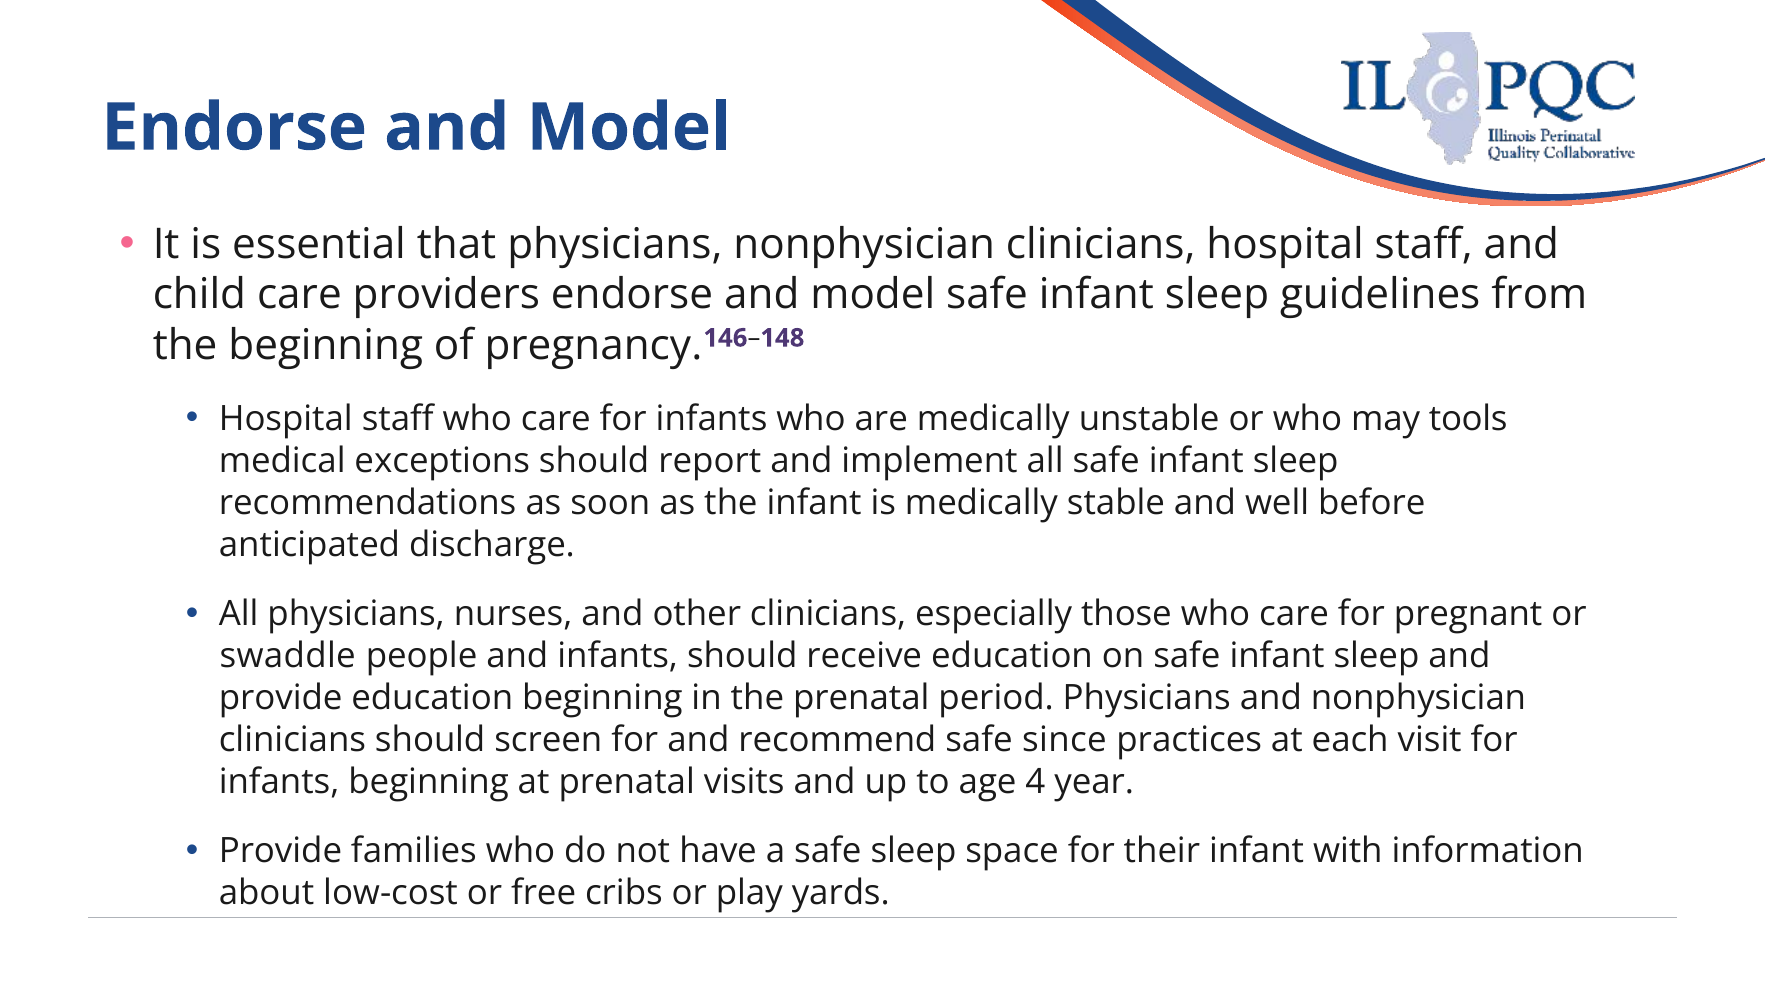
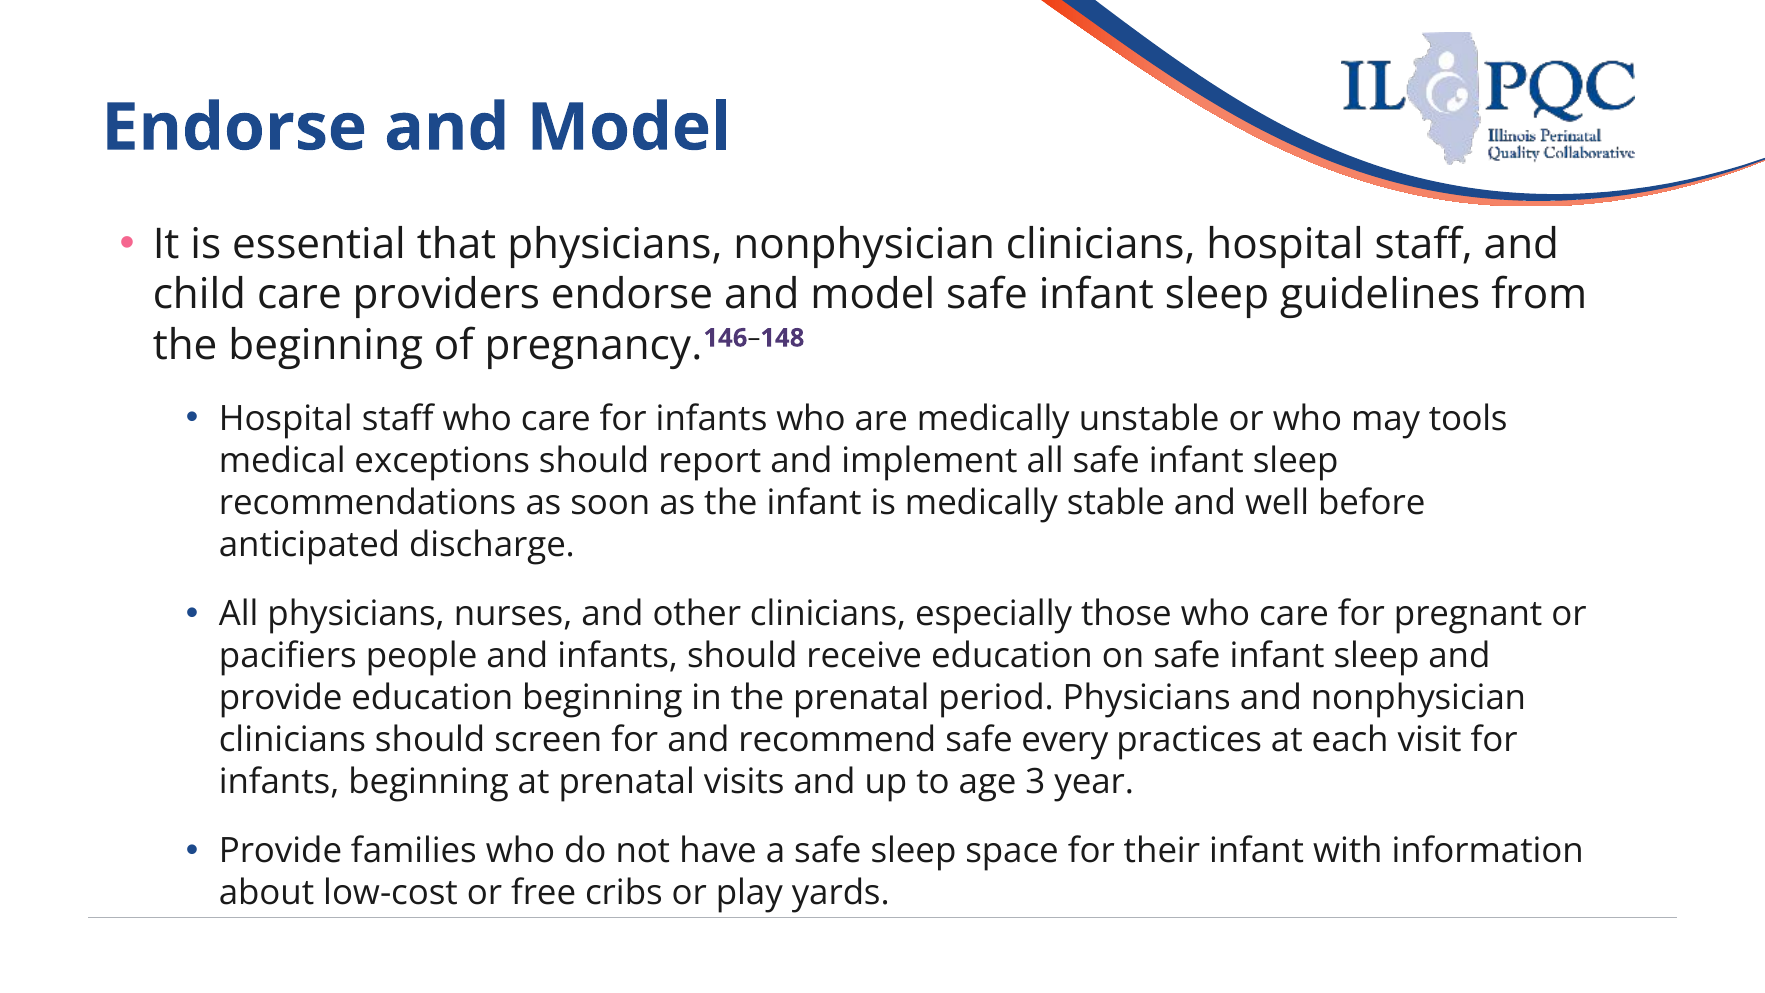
swaddle: swaddle -> pacifiers
since: since -> every
4: 4 -> 3
